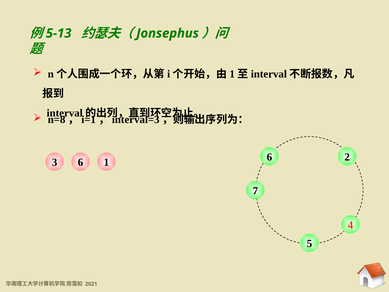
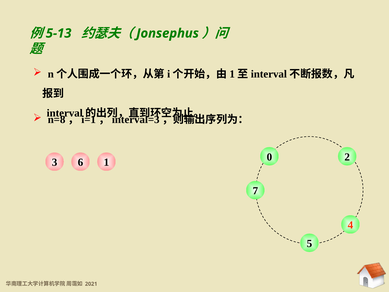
6 6: 6 -> 0
